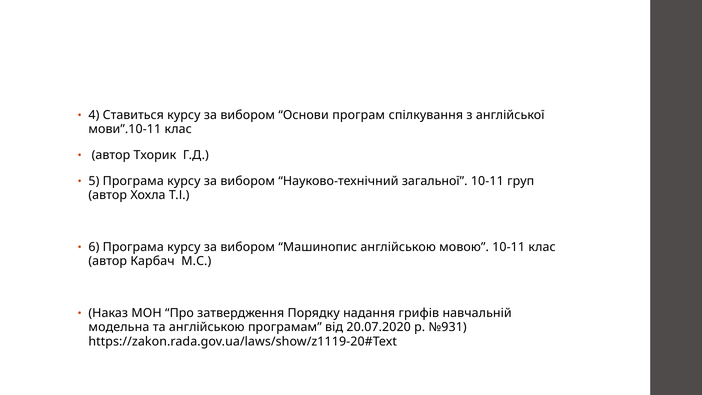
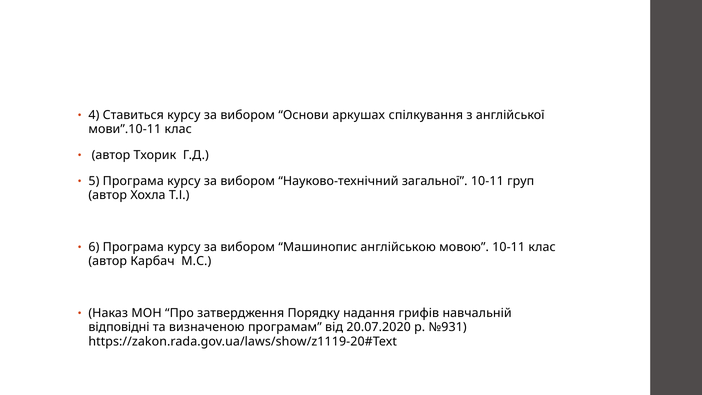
програм: програм -> аркушах
модельна: модельна -> відповідні
та англійською: англійською -> визначеною
